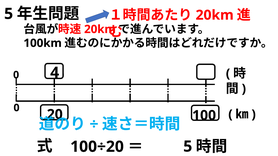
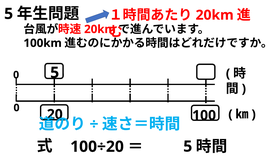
4 at (55, 73): 4 -> 5
